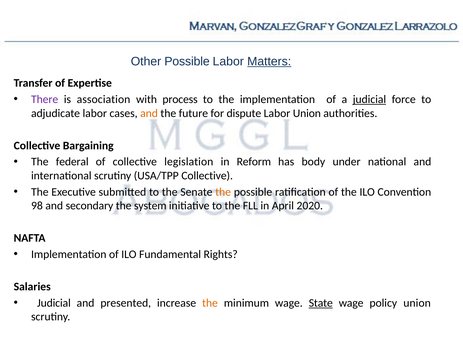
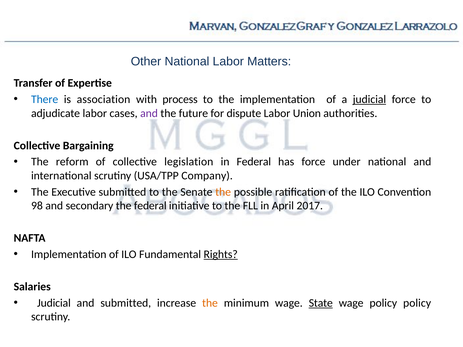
Other Possible: Possible -> National
Matters underline: present -> none
There colour: purple -> blue
and at (149, 113) colour: orange -> purple
federal: federal -> reform
in Reform: Reform -> Federal
has body: body -> force
USA/TPP Collective: Collective -> Company
the system: system -> federal
2020: 2020 -> 2017
Rights underline: none -> present
and presented: presented -> submitted
policy union: union -> policy
